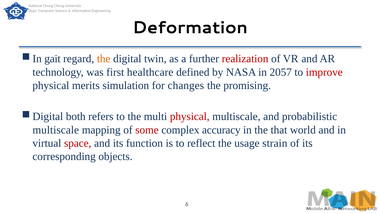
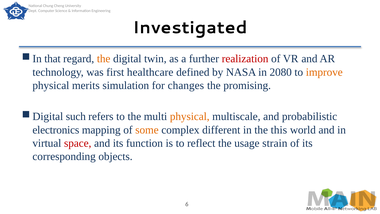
Deformation: Deformation -> Investigated
gait: gait -> that
2057: 2057 -> 2080
improve colour: red -> orange
both: both -> such
physical at (190, 116) colour: red -> orange
multiscale at (56, 130): multiscale -> electronics
some colour: red -> orange
accuracy: accuracy -> different
that: that -> this
